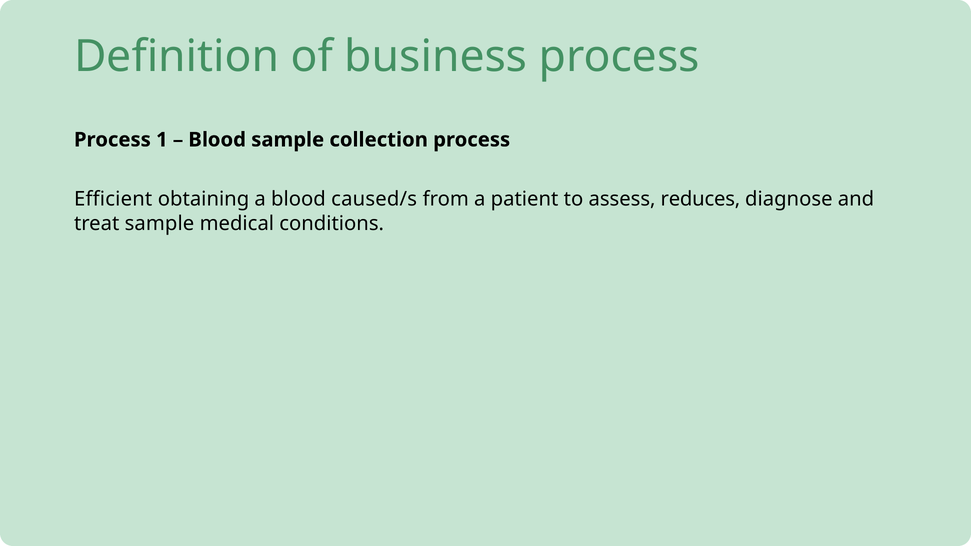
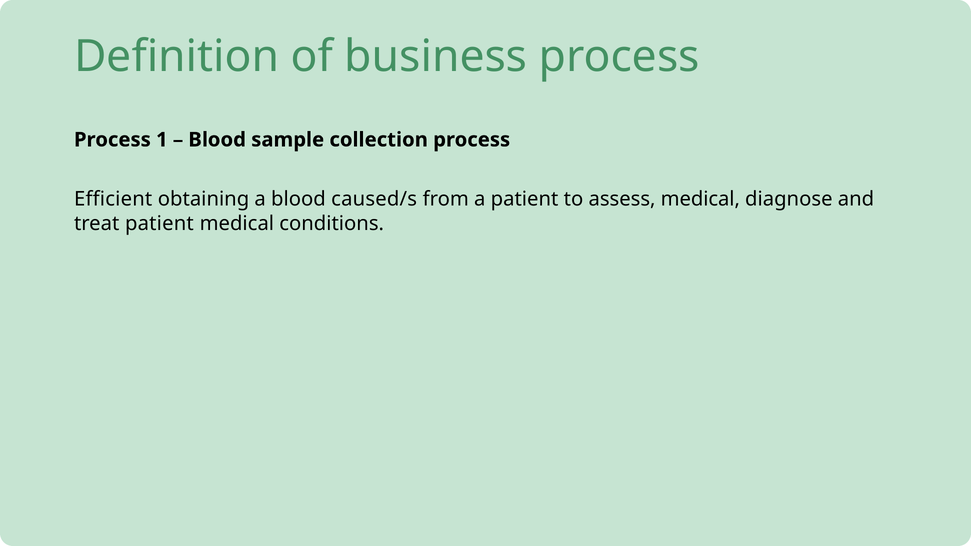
assess reduces: reduces -> medical
treat sample: sample -> patient
